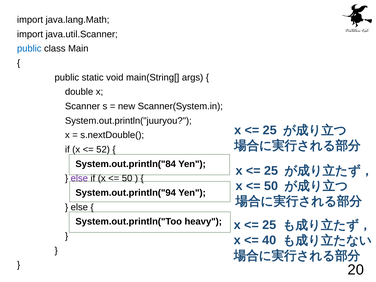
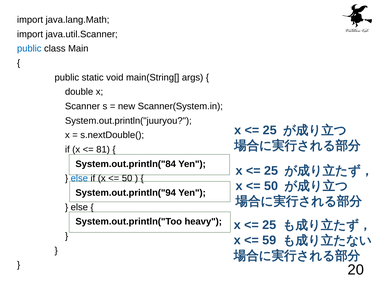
52: 52 -> 81
else at (79, 178) colour: purple -> blue
40: 40 -> 59
